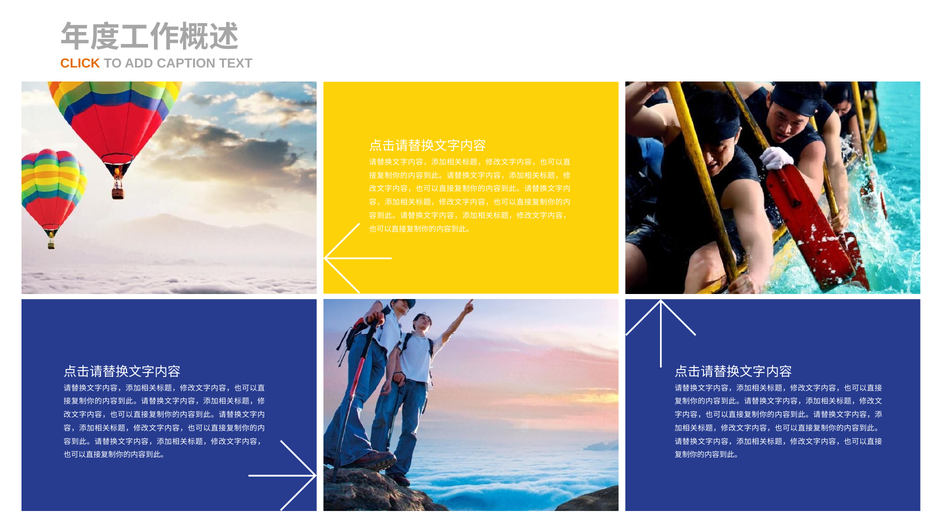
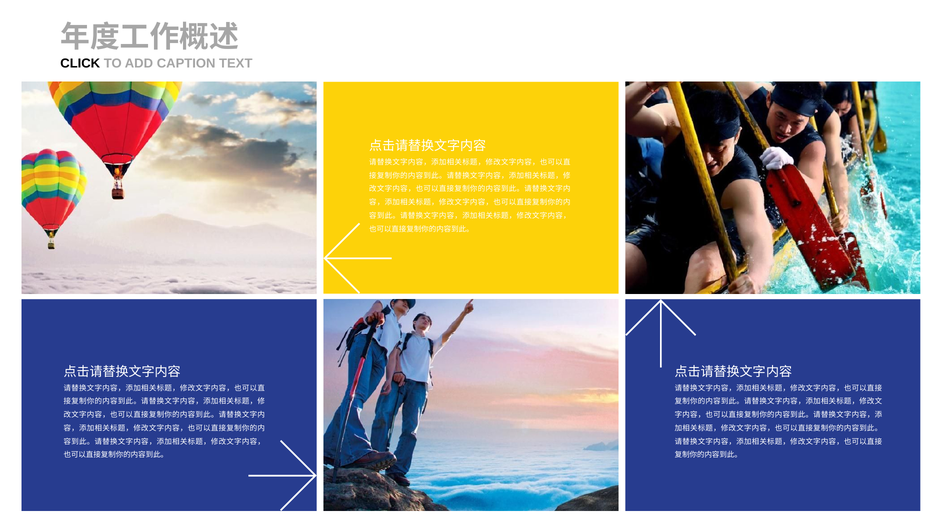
CLICK colour: orange -> black
